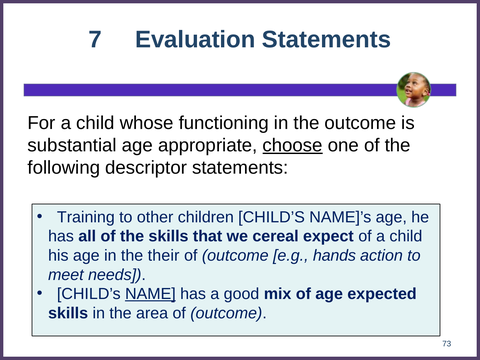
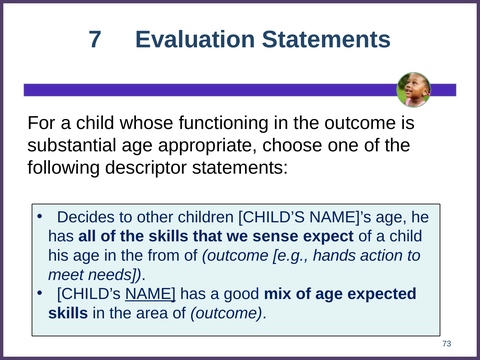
choose underline: present -> none
Training: Training -> Decides
cereal: cereal -> sense
their: their -> from
